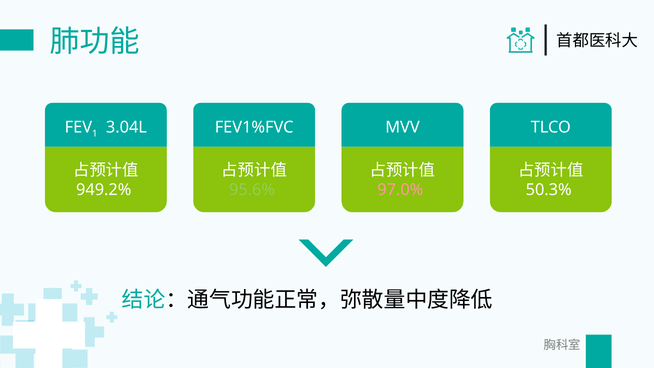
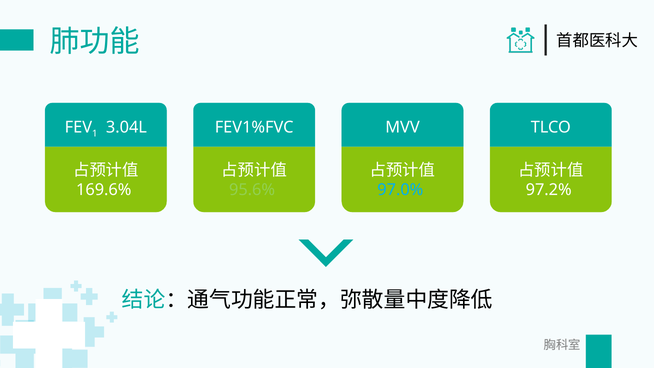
949.2%: 949.2% -> 169.6%
97.0% colour: pink -> light blue
50.3%: 50.3% -> 97.2%
